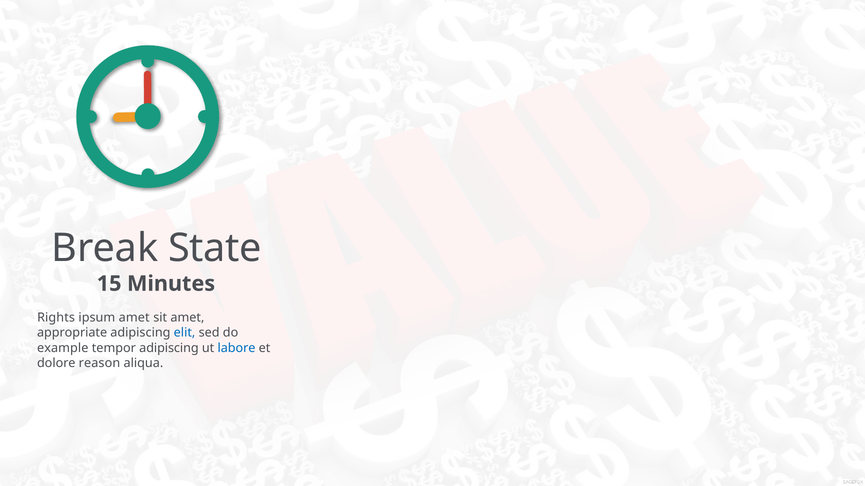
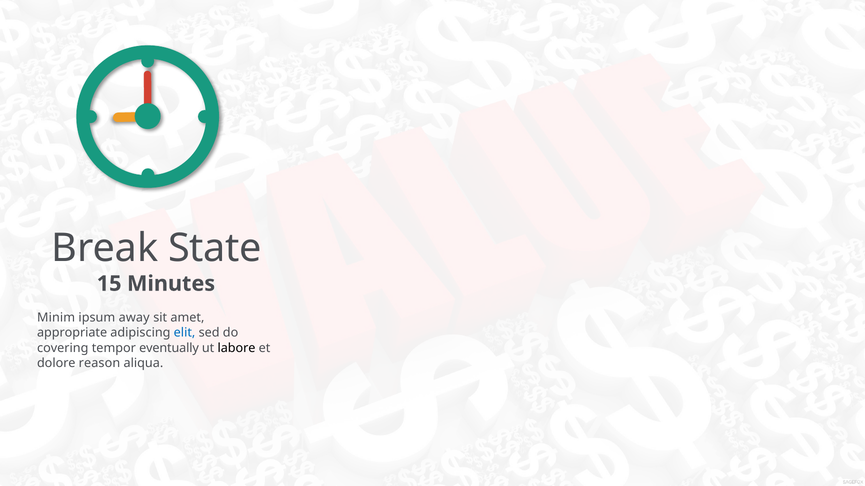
Rights: Rights -> Minim
ipsum amet: amet -> away
example: example -> covering
tempor adipiscing: adipiscing -> eventually
labore colour: blue -> black
